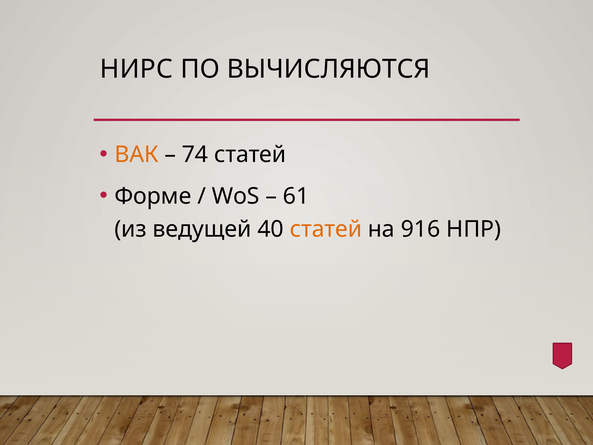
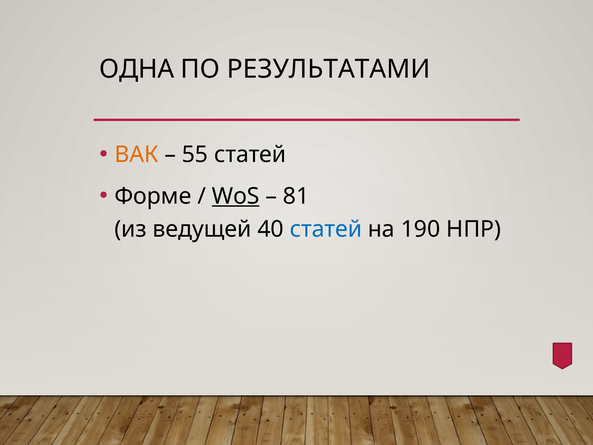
НИРС: НИРС -> ОДНА
ВЫЧИСЛЯЮТСЯ: ВЫЧИСЛЯЮТСЯ -> РЕЗУЛЬТАТАМИ
74: 74 -> 55
WoS underline: none -> present
61: 61 -> 81
статей at (326, 229) colour: orange -> blue
916: 916 -> 190
